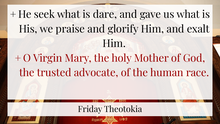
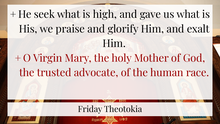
dare: dare -> high
